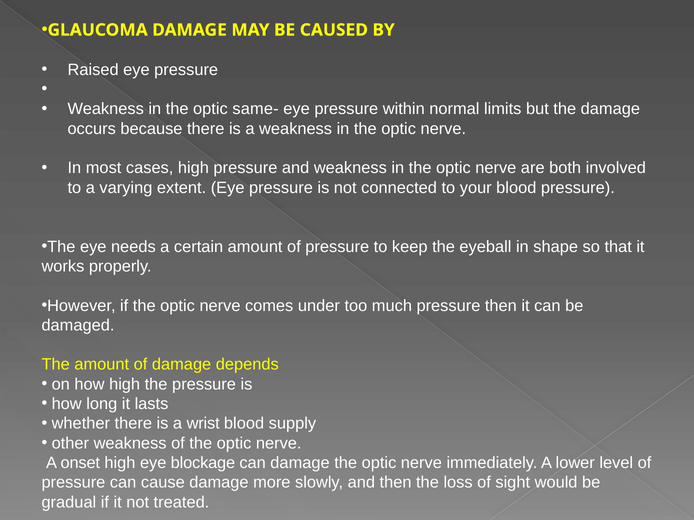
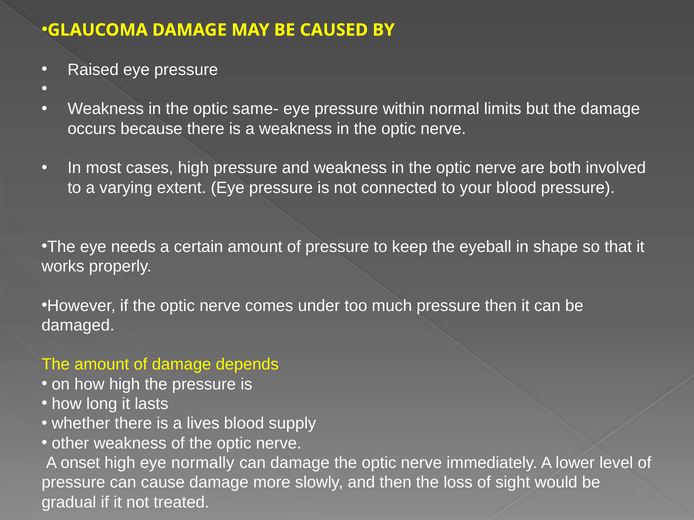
wrist: wrist -> lives
blockage: blockage -> normally
